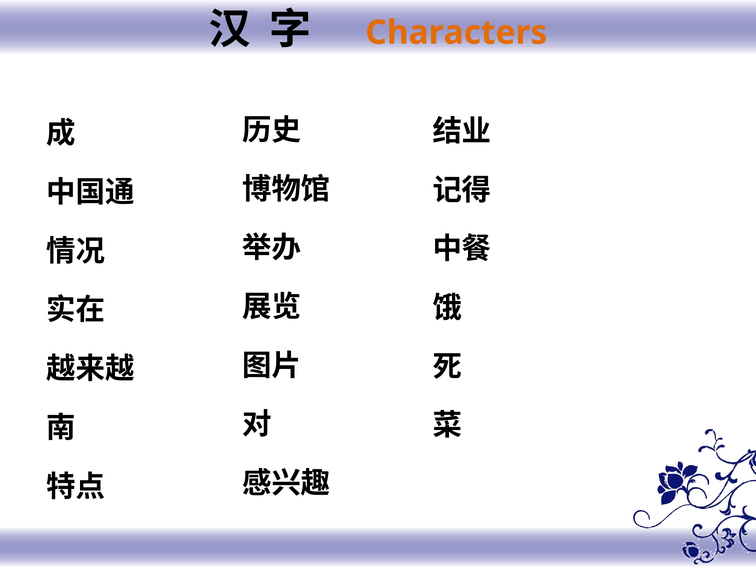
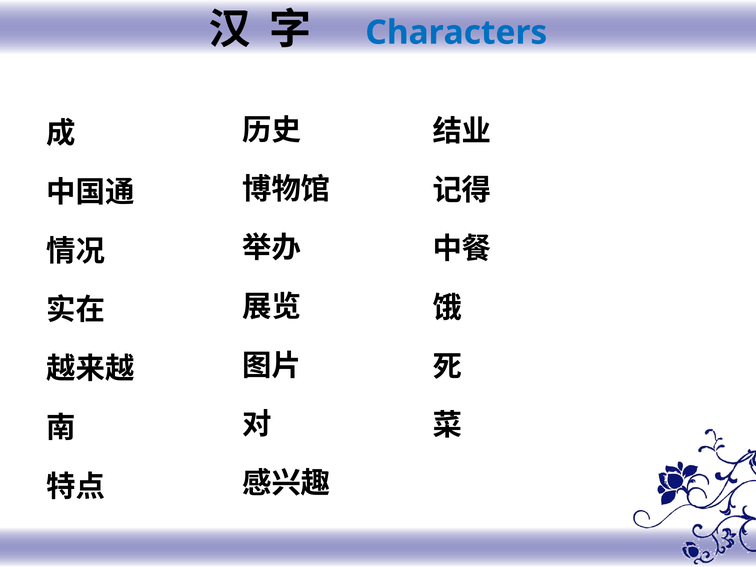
Characters colour: orange -> blue
